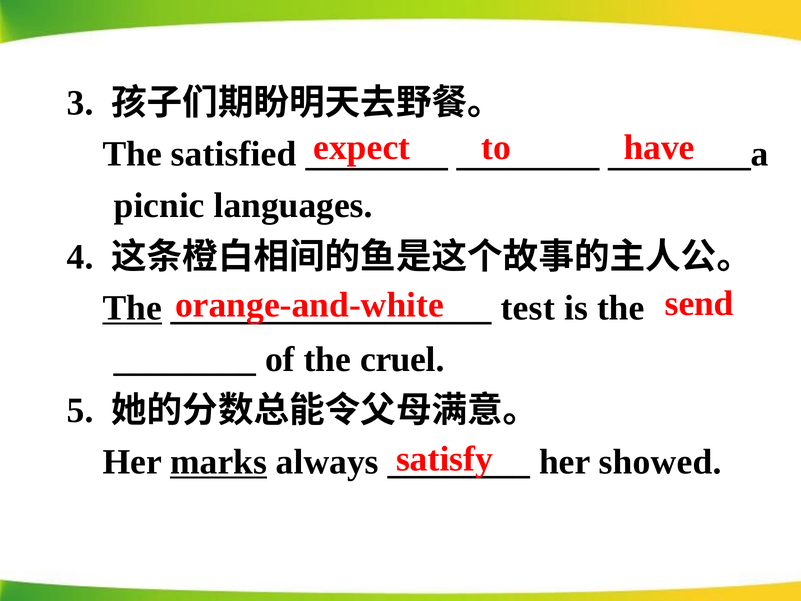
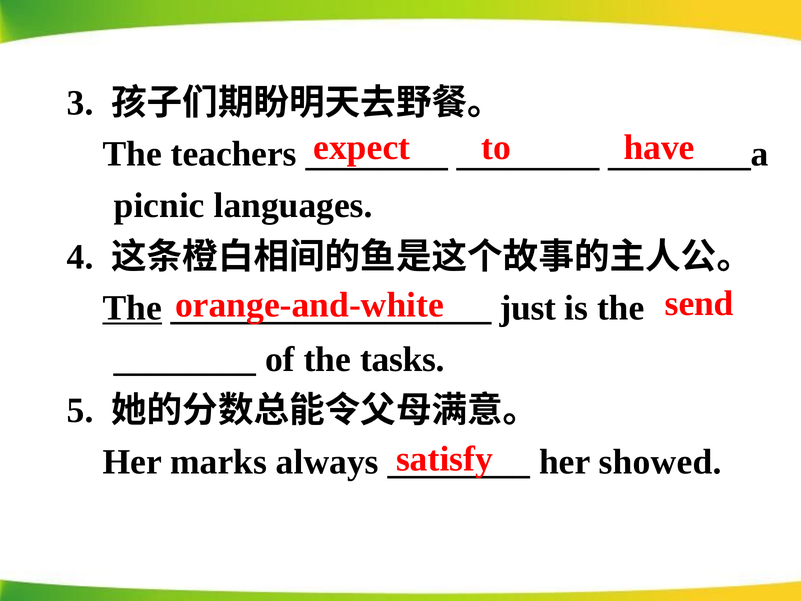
satisfied: satisfied -> teachers
test: test -> just
cruel: cruel -> tasks
marks underline: present -> none
